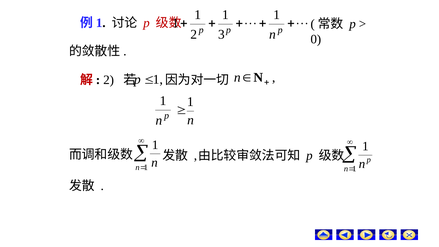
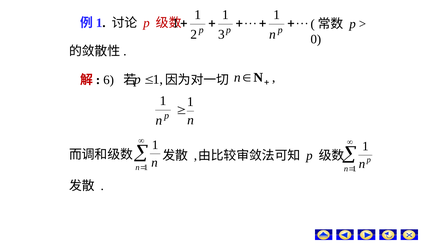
2 at (109, 80): 2 -> 6
